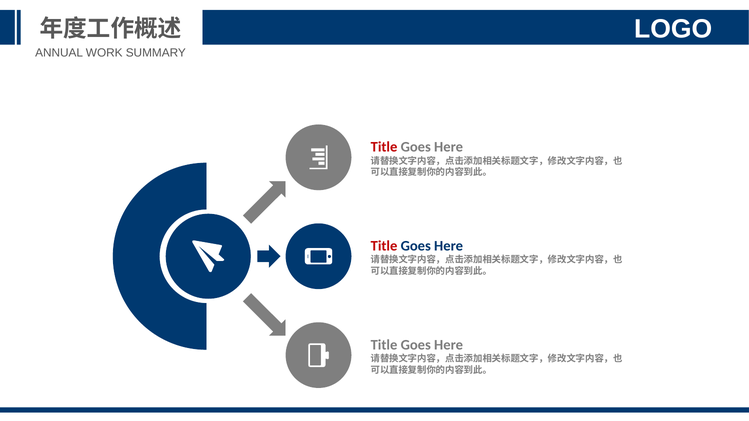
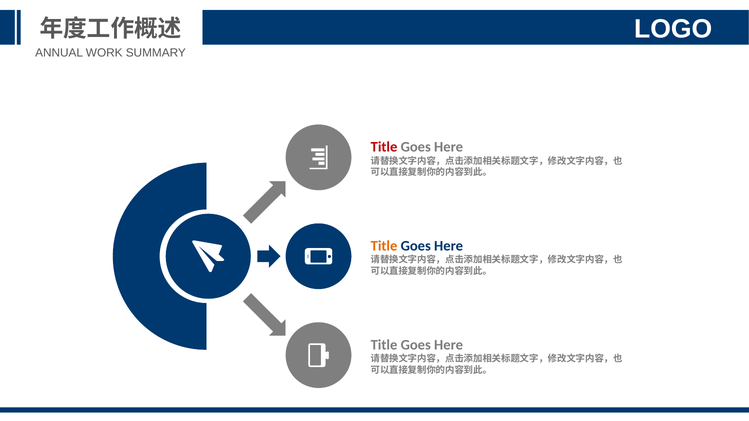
Title at (384, 246) colour: red -> orange
